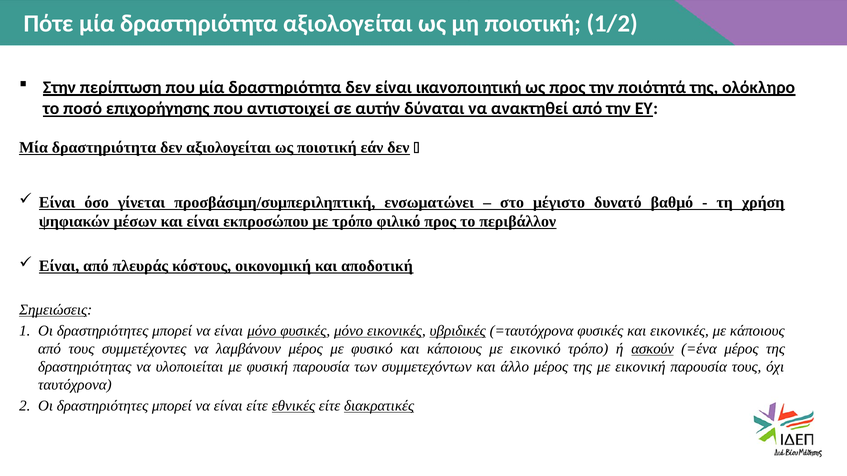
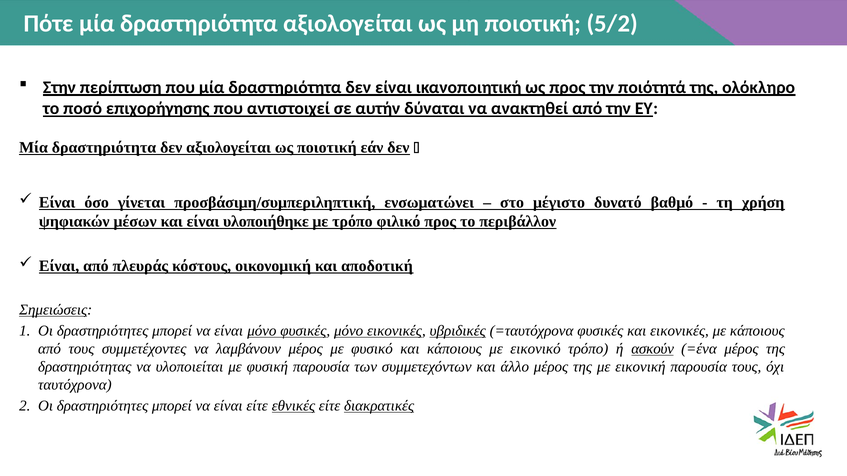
1/2: 1/2 -> 5/2
εκπροσώπου: εκπροσώπου -> υλοποιήθηκε
